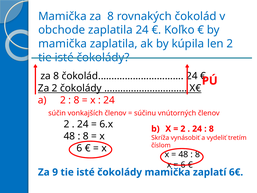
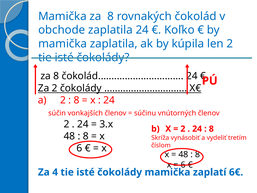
6.x: 6.x -> 3.x
9: 9 -> 4
